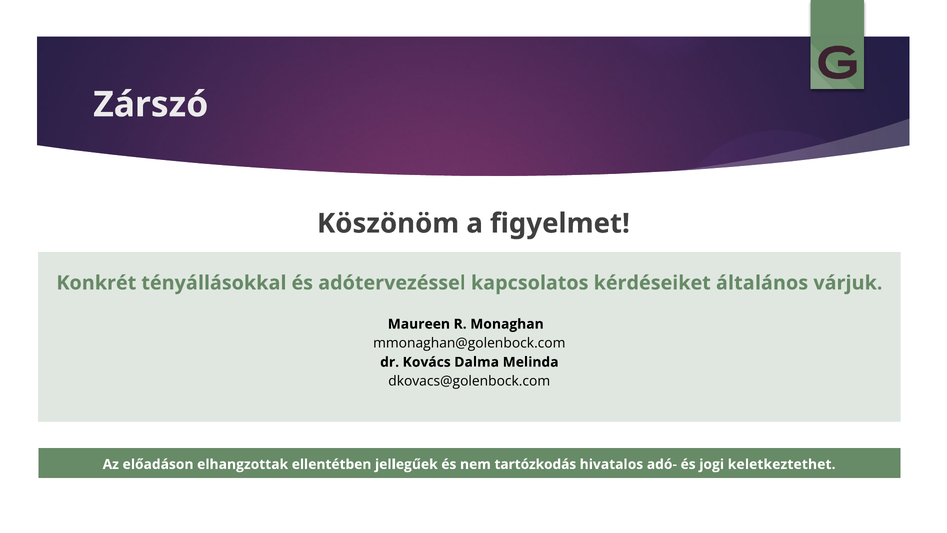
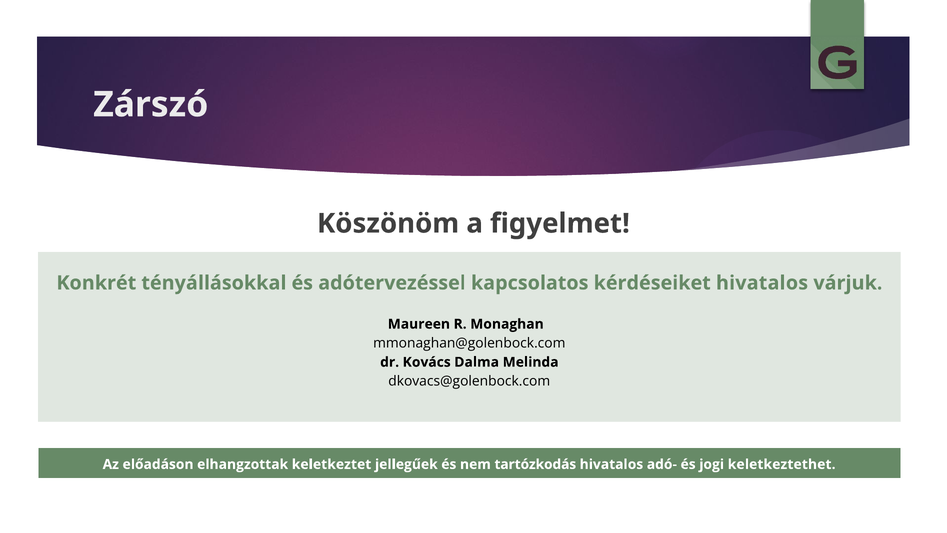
kérdéseiket általános: általános -> hivatalos
ellentétben: ellentétben -> keletkeztet
